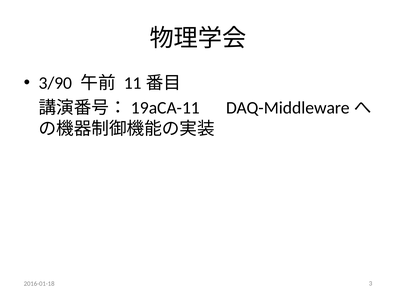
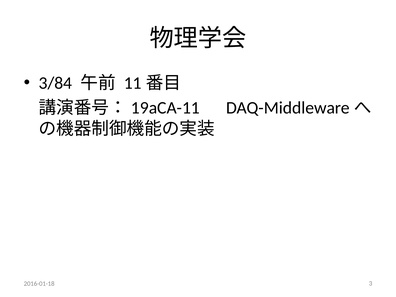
3/90: 3/90 -> 3/84
